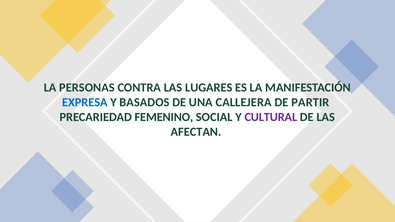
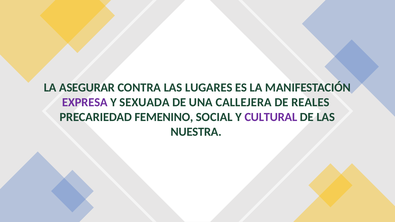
PERSONAS: PERSONAS -> ASEGURAR
EXPRESA colour: blue -> purple
BASADOS: BASADOS -> SEXUADA
PARTIR: PARTIR -> REALES
AFECTAN: AFECTAN -> NUESTRA
